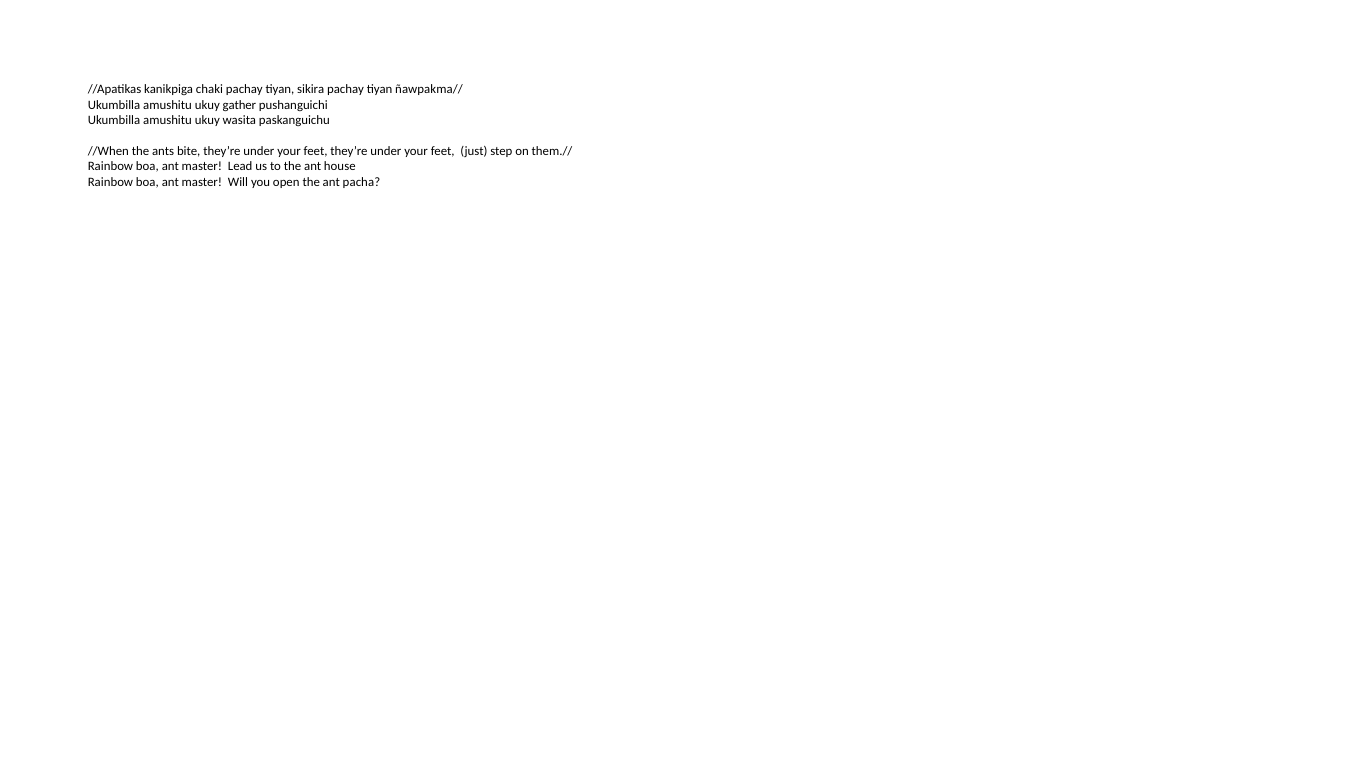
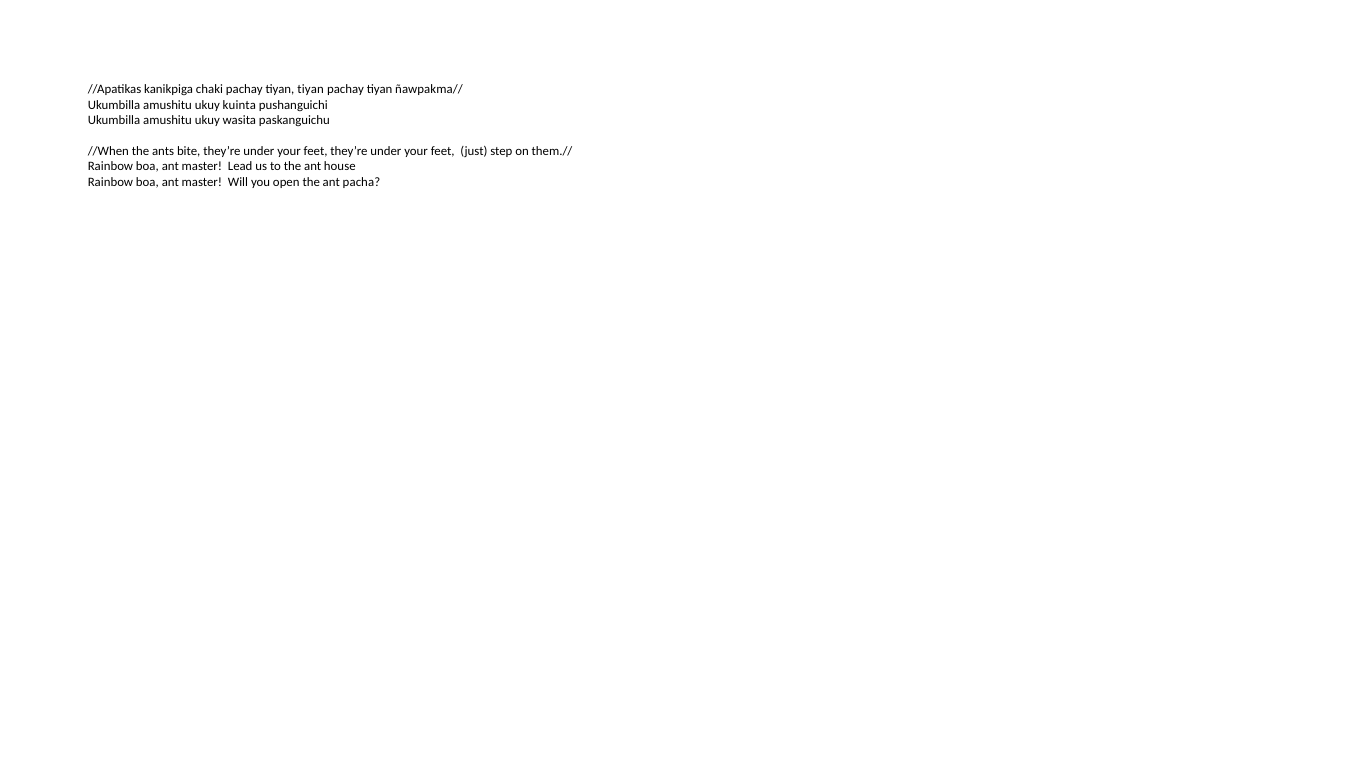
tiyan sikira: sikira -> tiyan
gather: gather -> kuinta
